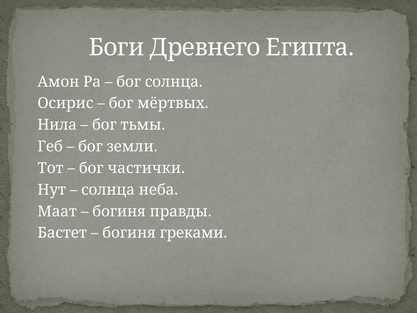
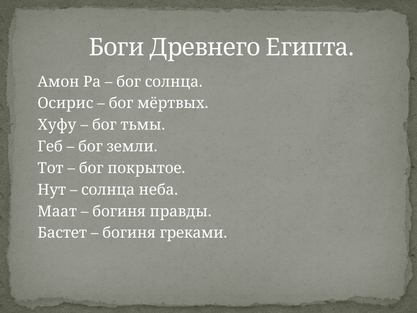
Нила: Нила -> Хуфу
частички: частички -> покрытое
